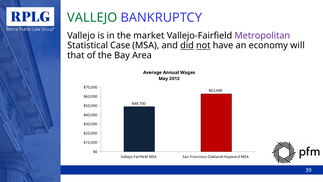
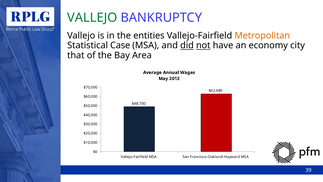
market: market -> entities
Metropolitan colour: purple -> orange
will: will -> city
